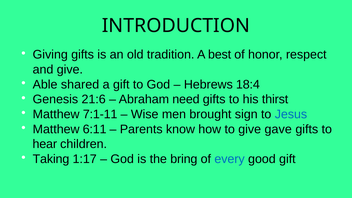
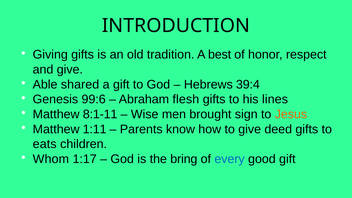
18:4: 18:4 -> 39:4
21:6: 21:6 -> 99:6
need: need -> flesh
thirst: thirst -> lines
7:1-11: 7:1-11 -> 8:1-11
Jesus colour: blue -> orange
6:11: 6:11 -> 1:11
gave: gave -> deed
hear: hear -> eats
Taking: Taking -> Whom
